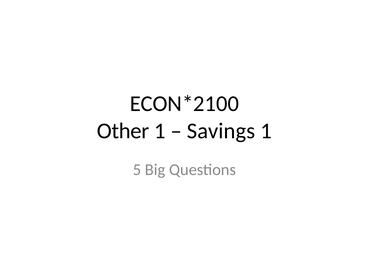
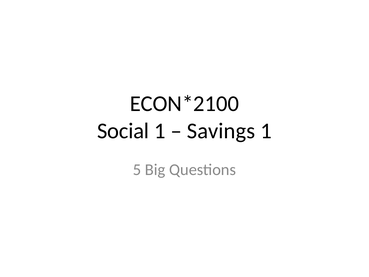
Other: Other -> Social
